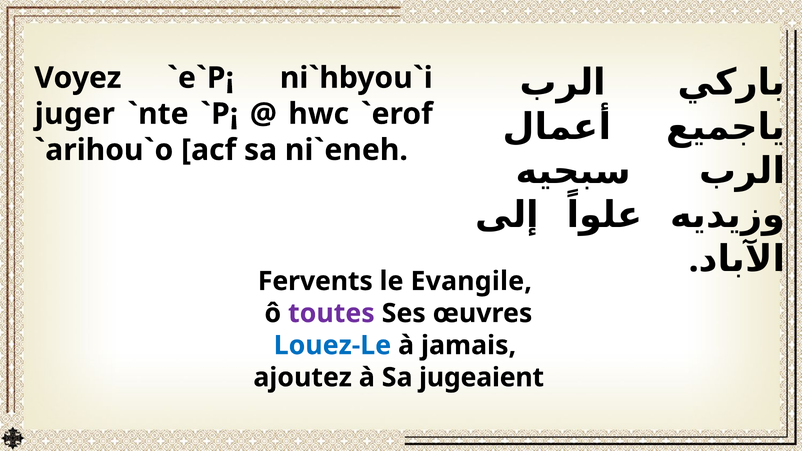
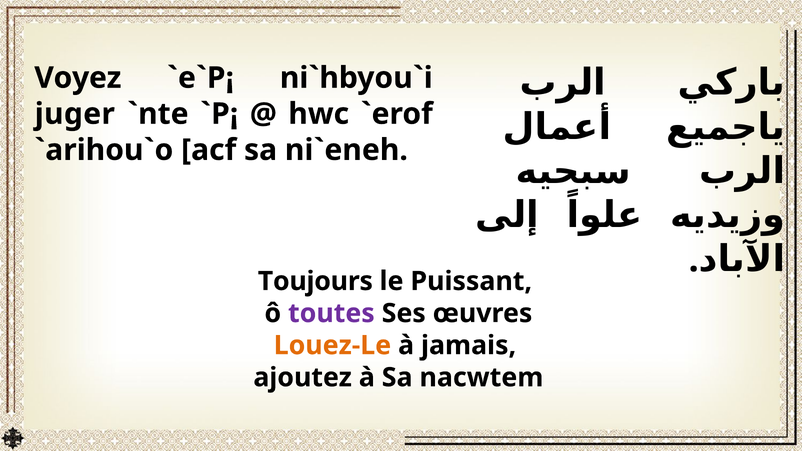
Fervents: Fervents -> Toujours
Evangile: Evangile -> Puissant
Louez-Le colour: blue -> orange
jugeaient: jugeaient -> nacwtem
